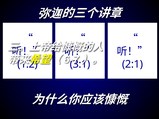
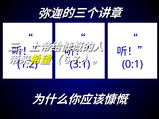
2:1: 2:1 -> 0:1
